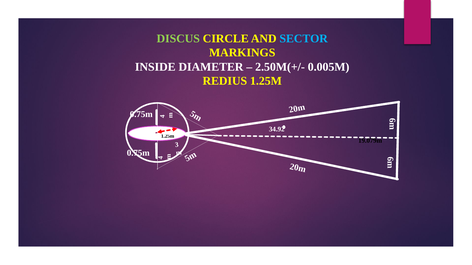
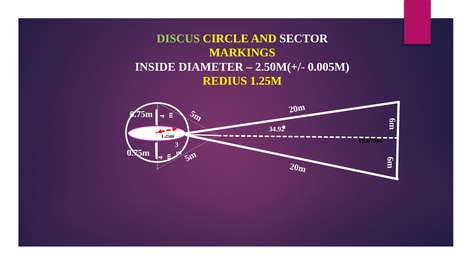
SECTOR colour: light blue -> white
